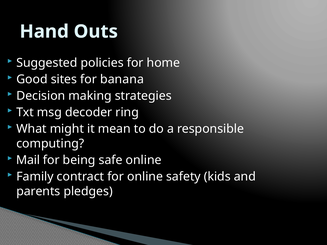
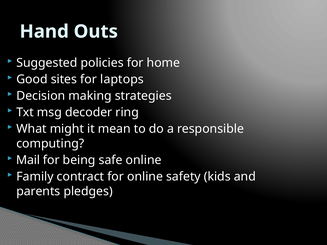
banana: banana -> laptops
